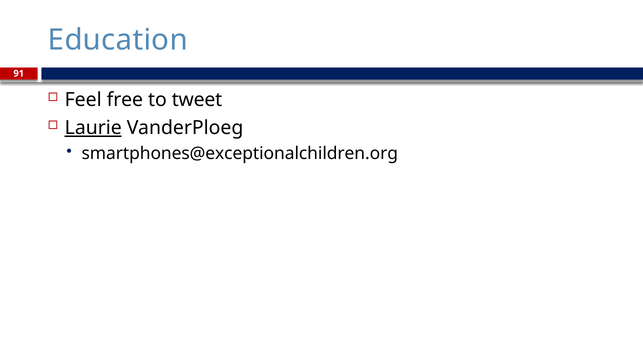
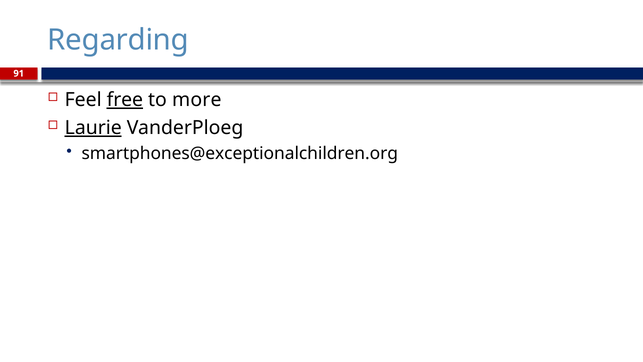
Education: Education -> Regarding
free underline: none -> present
tweet: tweet -> more
